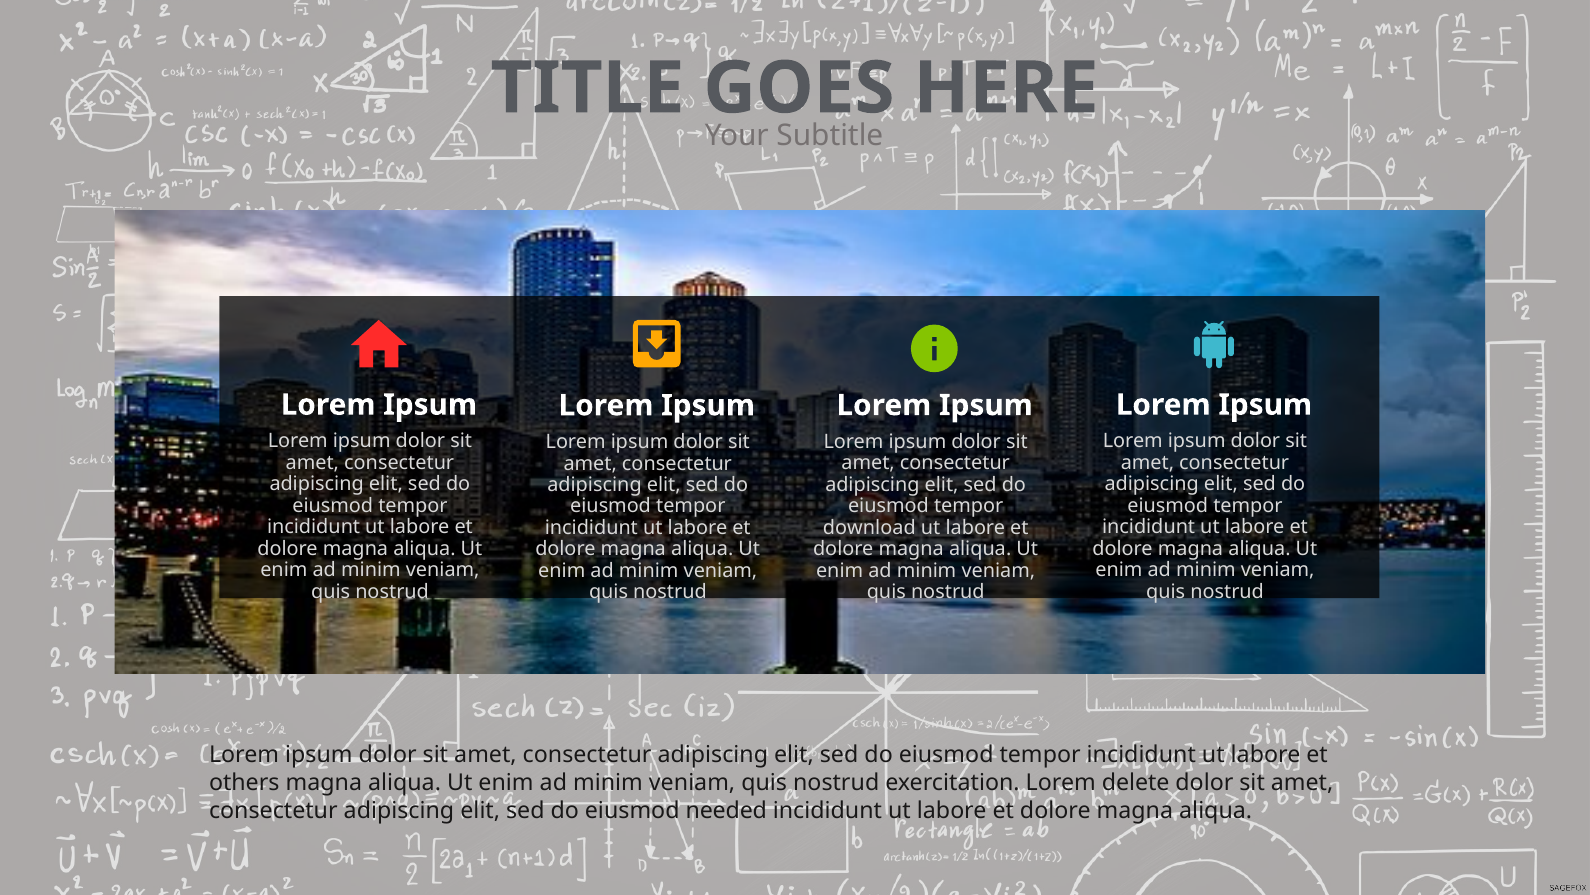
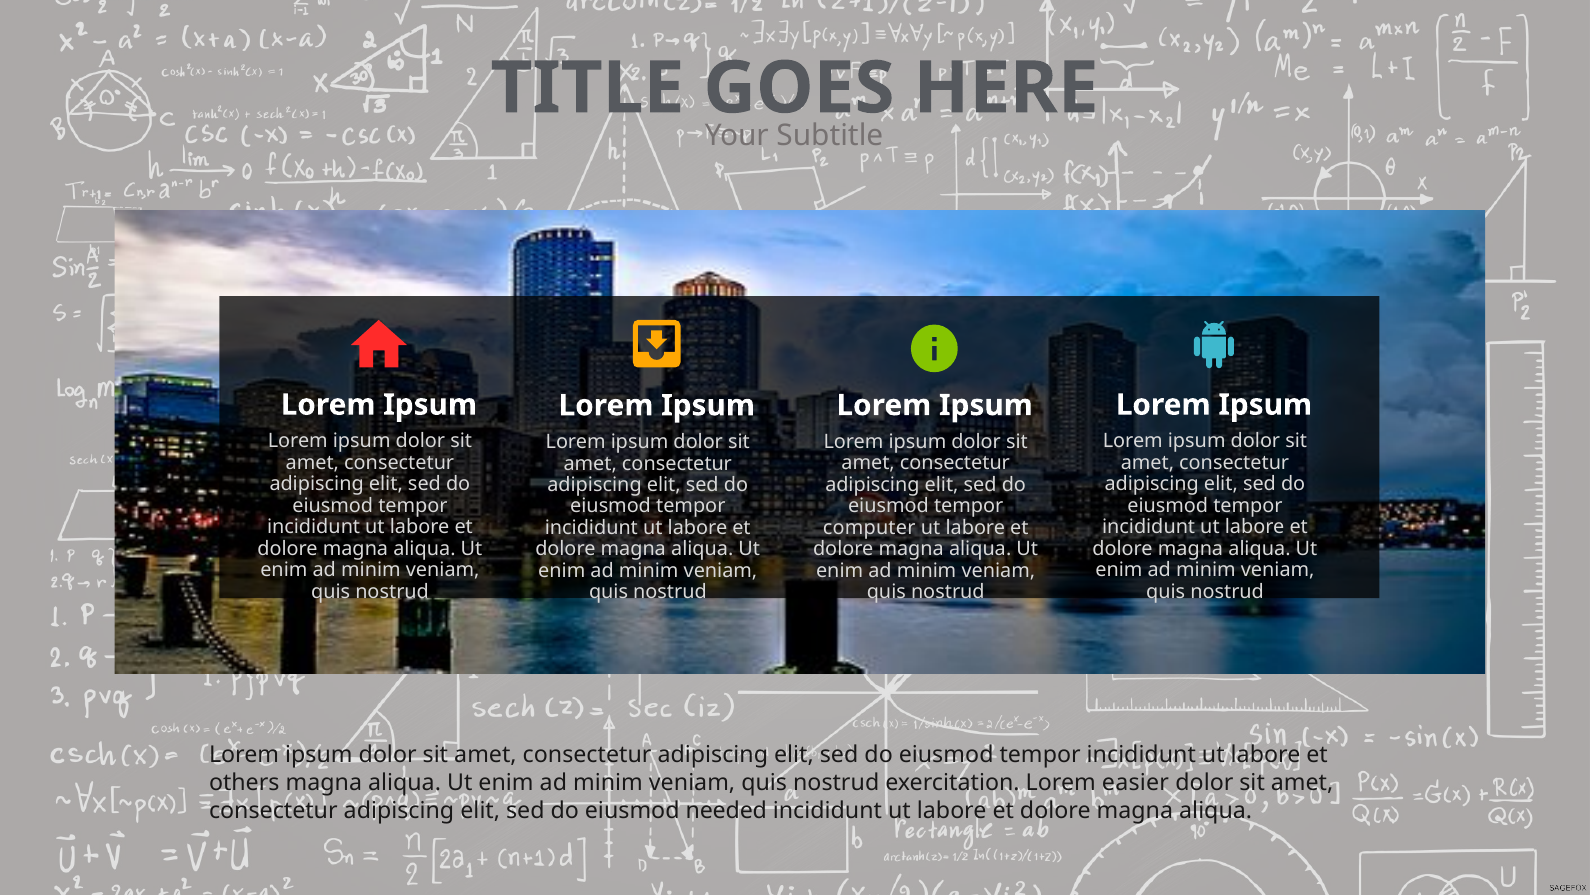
download: download -> computer
delete: delete -> easier
